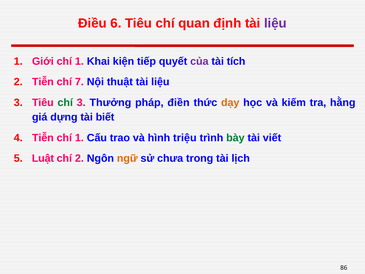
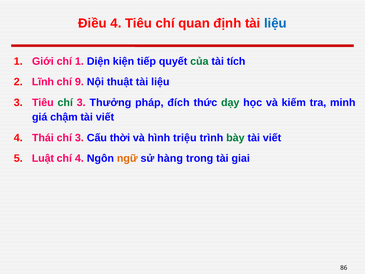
Điều 6: 6 -> 4
liệu at (275, 23) colour: purple -> blue
Khai: Khai -> Diện
của colour: purple -> green
2 Tiễn: Tiễn -> Lĩnh
7: 7 -> 9
điền: điền -> đích
dạy colour: orange -> green
hằng: hằng -> minh
dựng: dựng -> chậm
biết at (105, 117): biết -> viết
4 Tiễn: Tiễn -> Thái
1 at (79, 138): 1 -> 3
trao: trao -> thời
chí 2: 2 -> 4
chưa: chưa -> hàng
lịch: lịch -> giai
